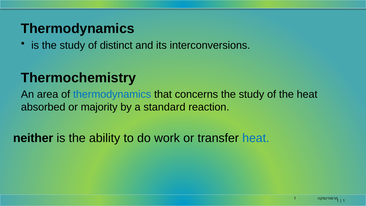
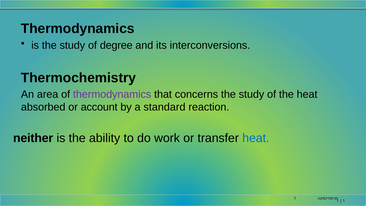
distinct: distinct -> degree
thermodynamics at (112, 94) colour: blue -> purple
majority: majority -> account
